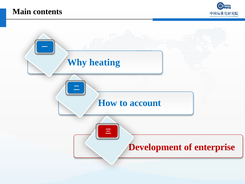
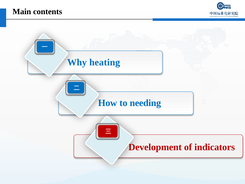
account: account -> needing
enterprise: enterprise -> indicators
